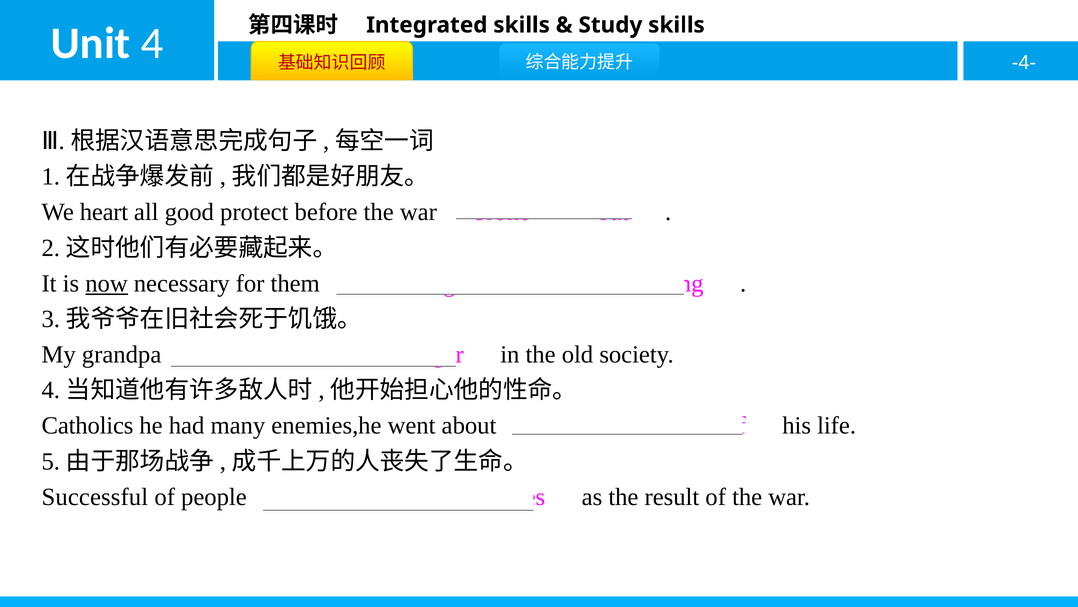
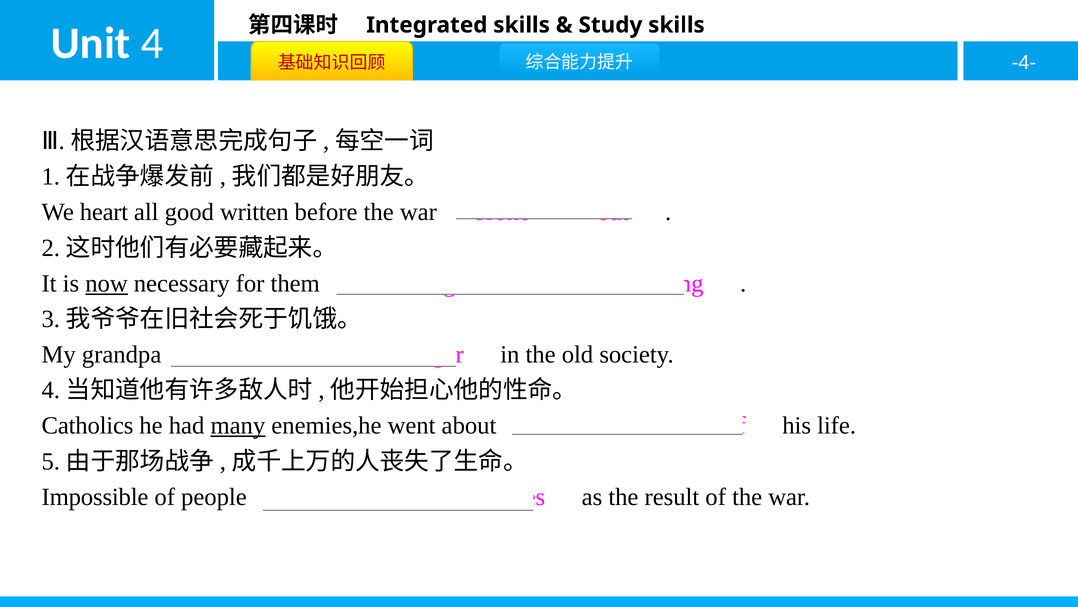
protect: protect -> written
many underline: none -> present
Successful: Successful -> Impossible
